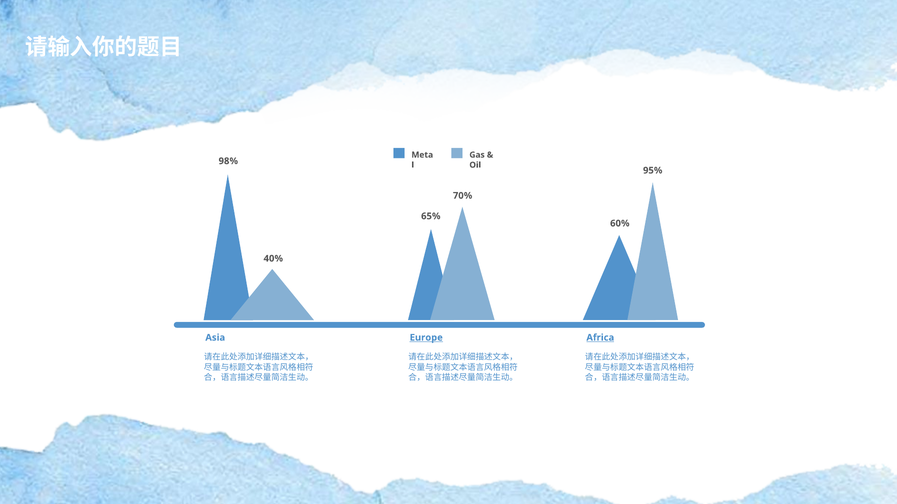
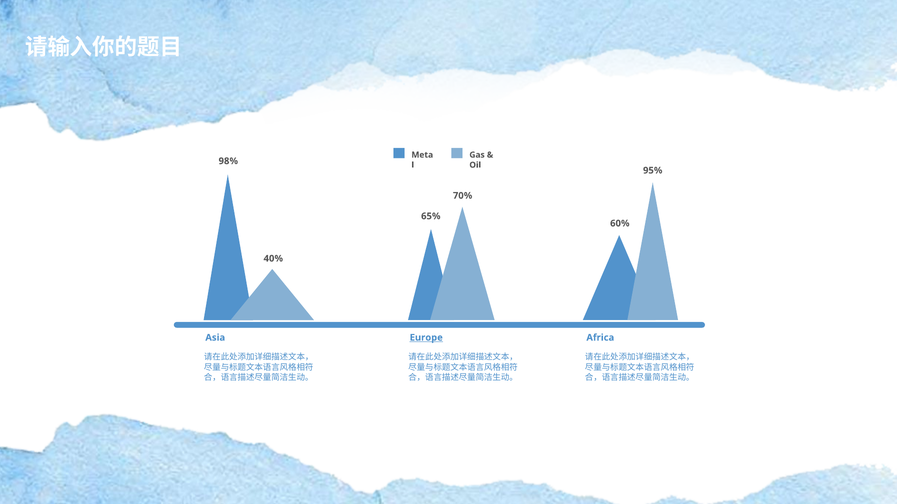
Africa underline: present -> none
